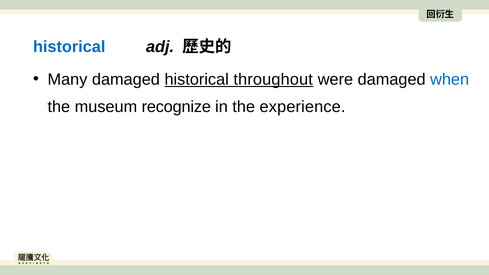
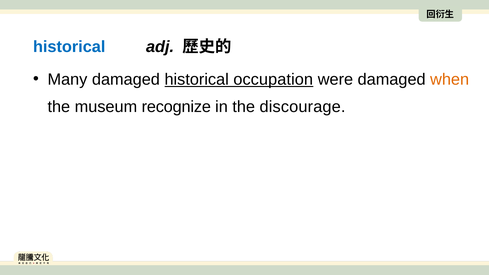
throughout: throughout -> occupation
when colour: blue -> orange
experience: experience -> discourage
